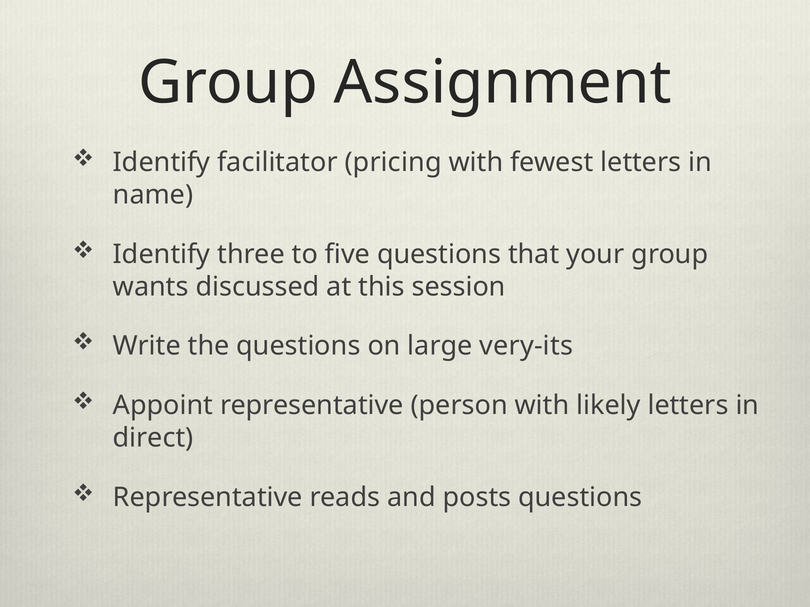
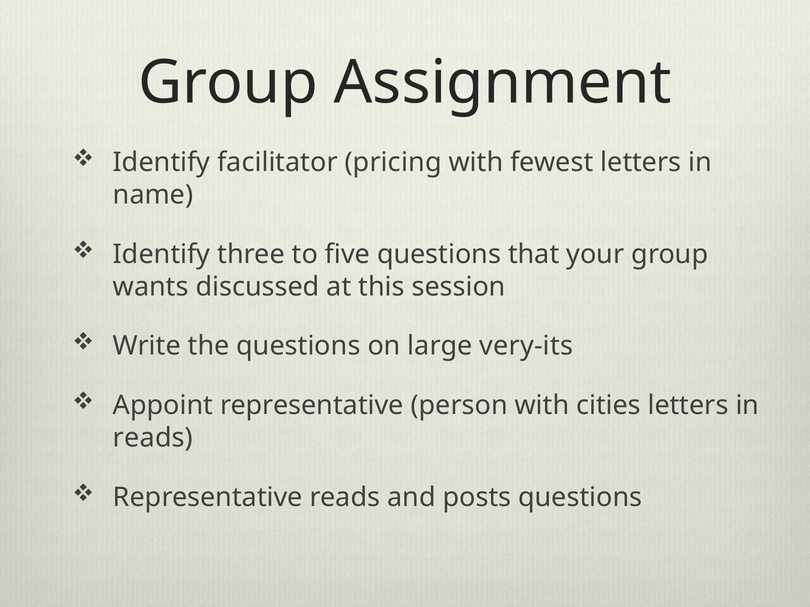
likely: likely -> cities
direct at (153, 438): direct -> reads
